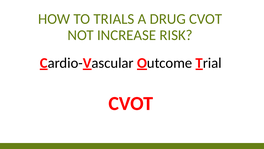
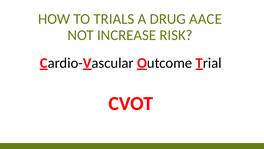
DRUG CVOT: CVOT -> AACE
